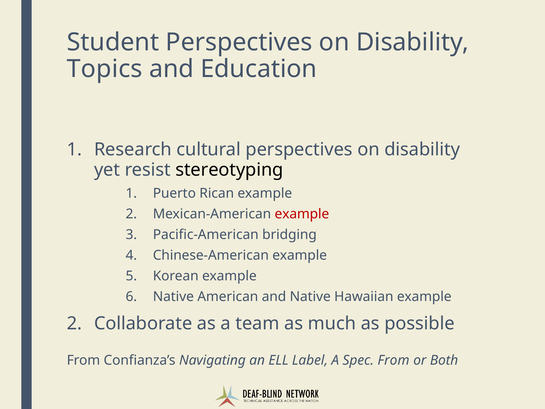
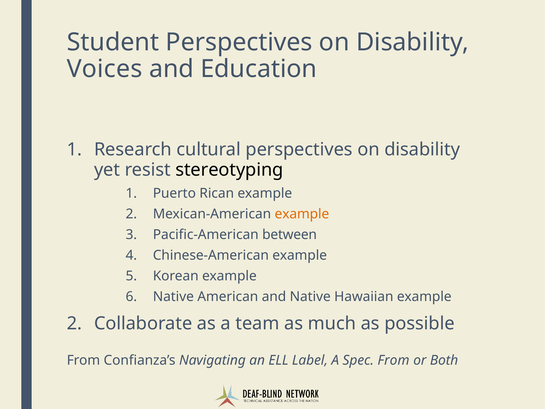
Topics: Topics -> Voices
example at (302, 214) colour: red -> orange
bridging: bridging -> between
